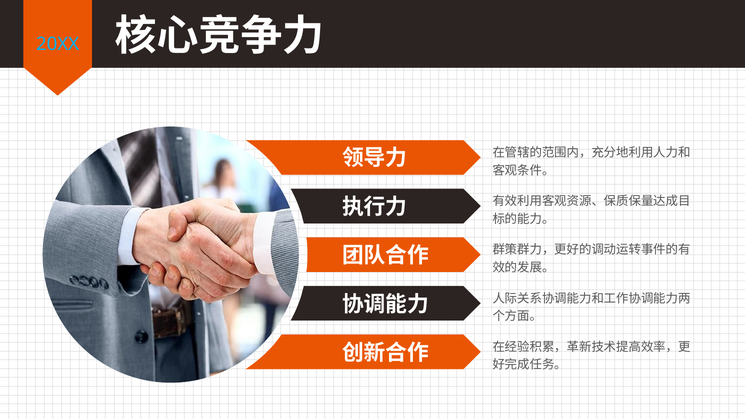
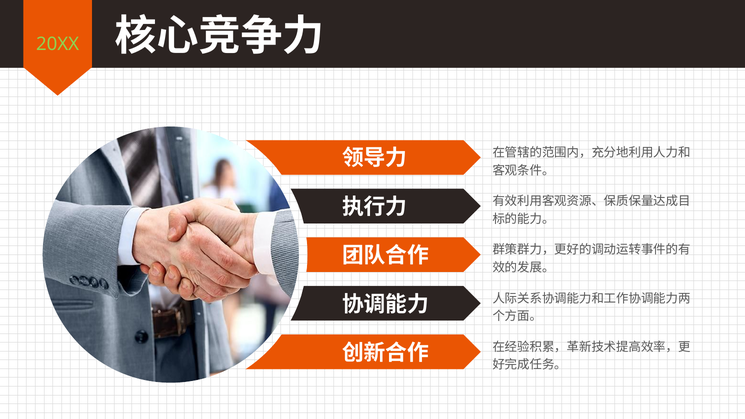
20XX colour: light blue -> light green
